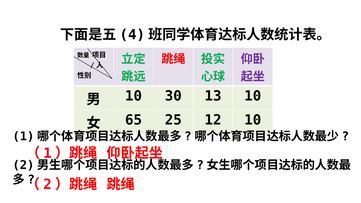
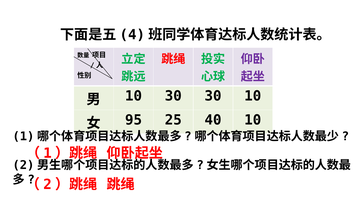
30 13: 13 -> 30
65: 65 -> 95
12: 12 -> 40
